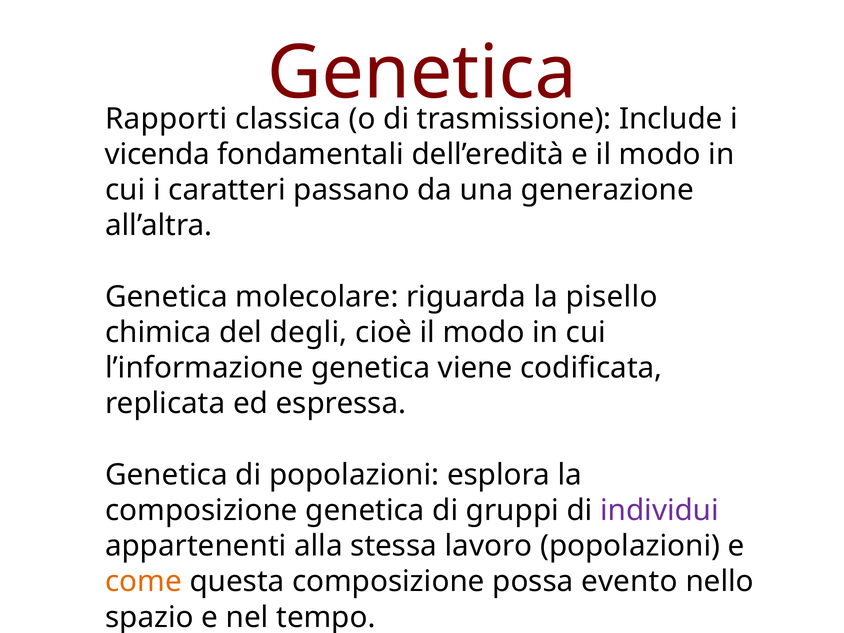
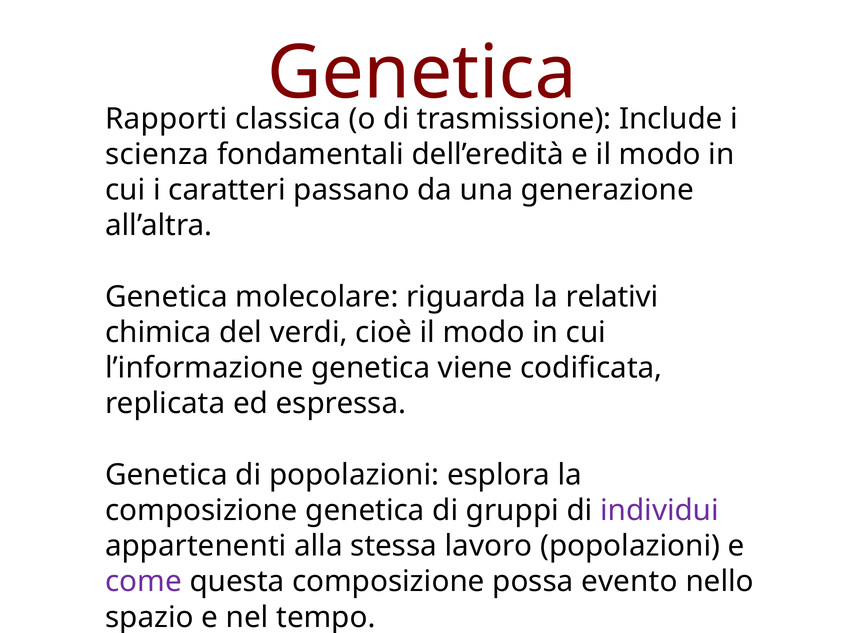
vicenda: vicenda -> scienza
pisello: pisello -> relativi
degli: degli -> verdi
come colour: orange -> purple
